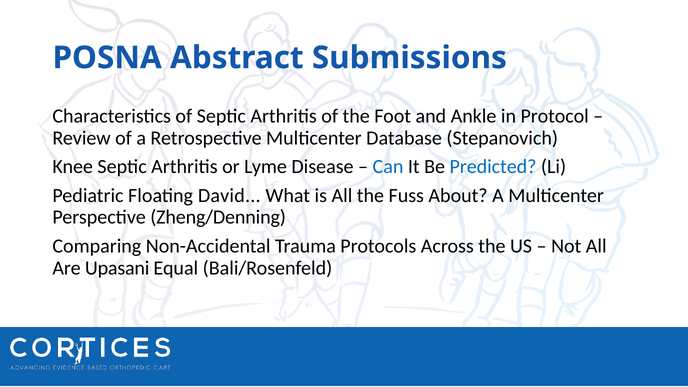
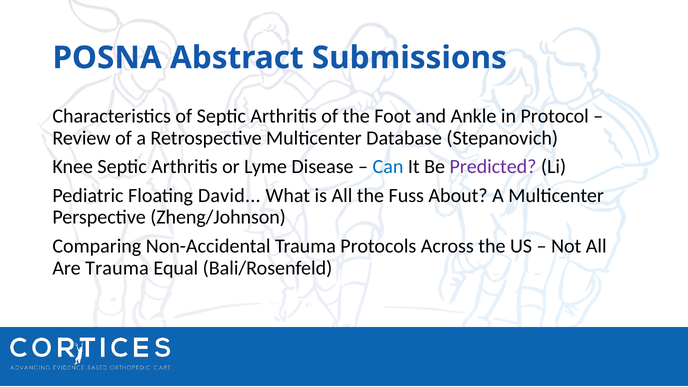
Predicted colour: blue -> purple
Zheng/Denning: Zheng/Denning -> Zheng/Johnson
Are Upasani: Upasani -> Trauma
